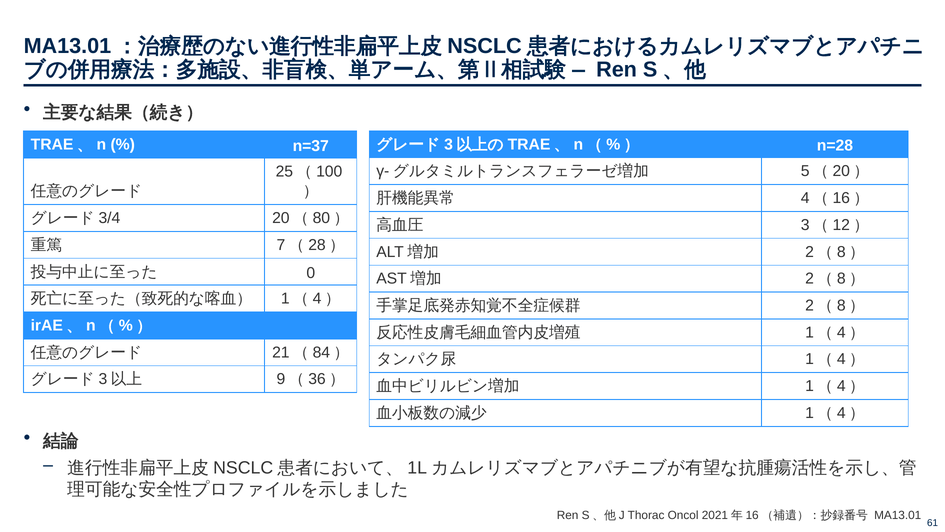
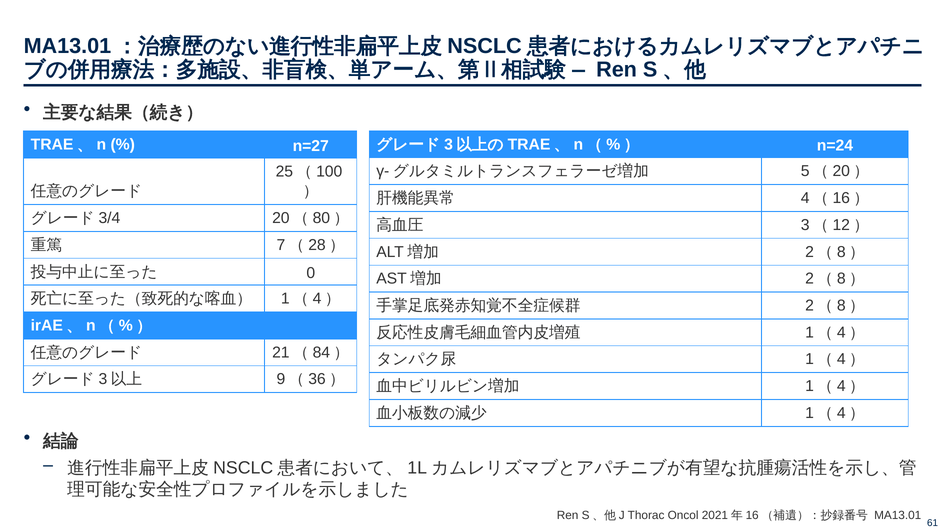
n=28: n=28 -> n=24
n=37: n=37 -> n=27
